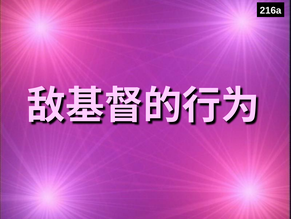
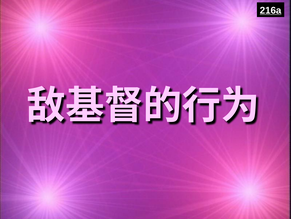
216a underline: none -> present
